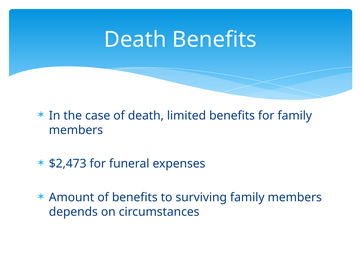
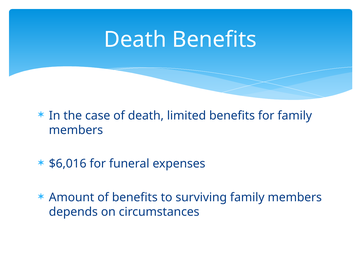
$2,473: $2,473 -> $6,016
